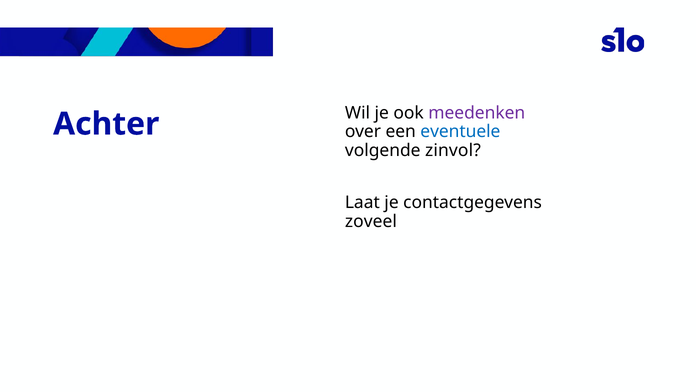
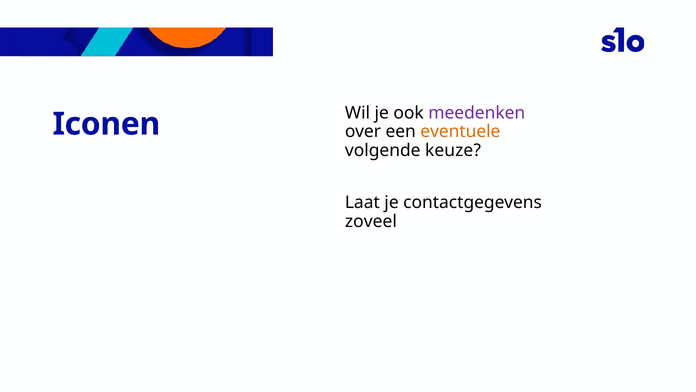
Achter: Achter -> Iconen
eventuele colour: blue -> orange
zinvol: zinvol -> keuze
